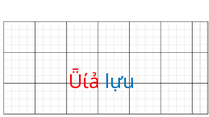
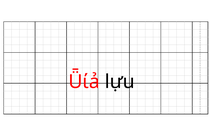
lựu colour: blue -> black
